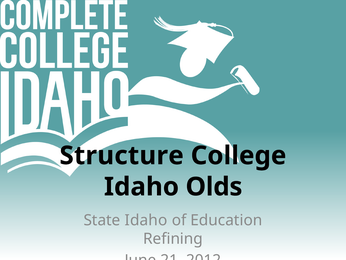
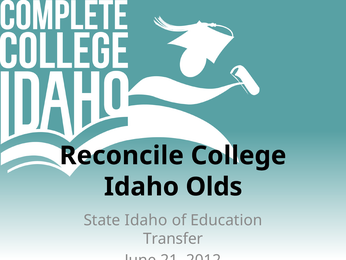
Structure: Structure -> Reconcile
Refining: Refining -> Transfer
